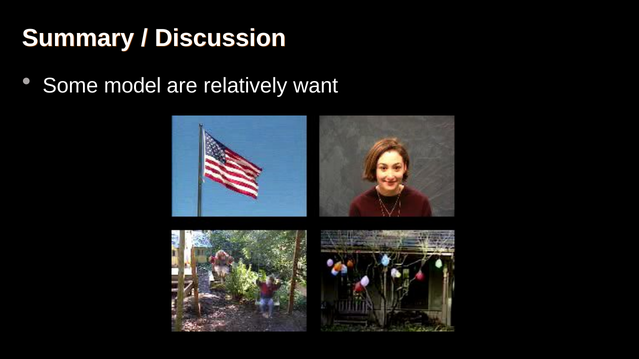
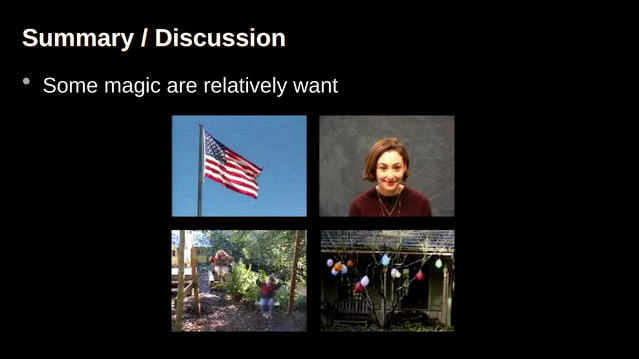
model: model -> magic
